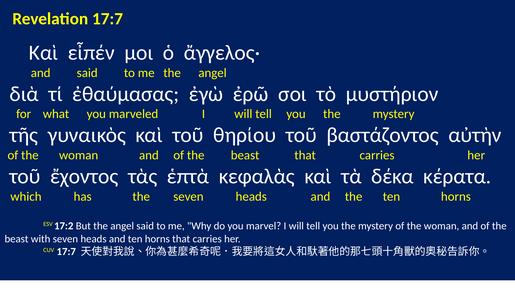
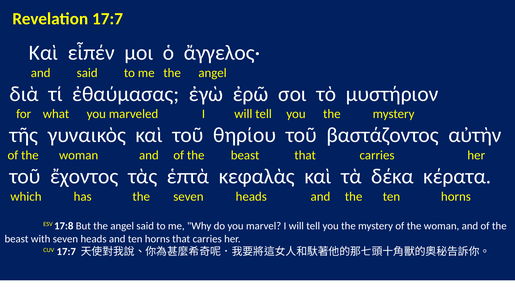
17:2: 17:2 -> 17:8
